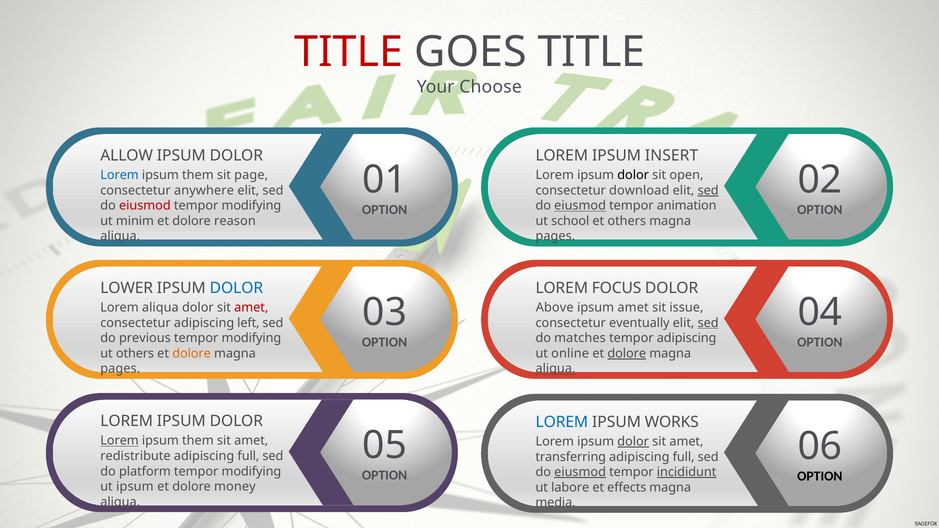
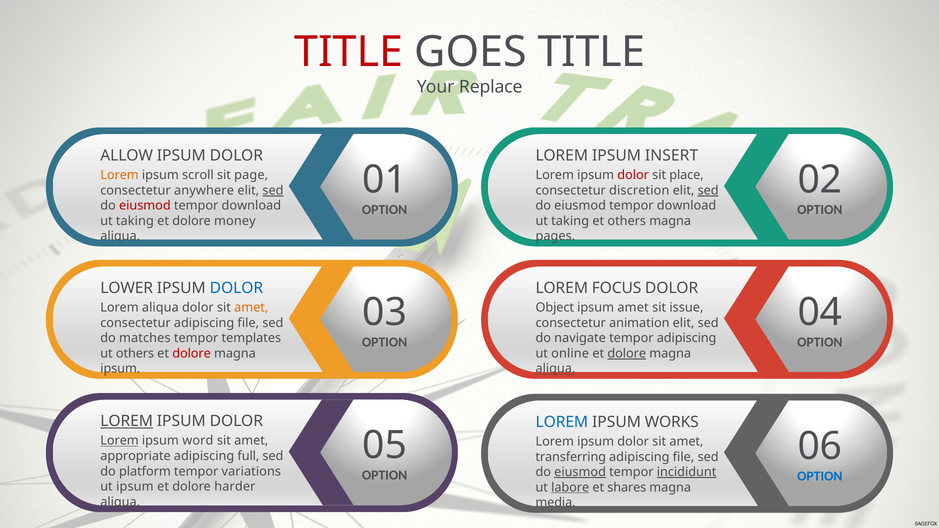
Choose: Choose -> Replace
Lorem at (120, 175) colour: blue -> orange
them at (198, 175): them -> scroll
dolor at (633, 175) colour: black -> red
open: open -> place
sed at (273, 190) underline: none -> present
download: download -> discretion
modifying at (251, 206): modifying -> download
eiusmod at (580, 206) underline: present -> none
animation at (687, 206): animation -> download
minim at (135, 221): minim -> taking
reason: reason -> money
school at (570, 221): school -> taking
amet at (251, 308) colour: red -> orange
Above: Above -> Object
consectetur adipiscing left: left -> file
eventually: eventually -> animation
sed at (708, 323) underline: present -> none
previous: previous -> matches
modifying at (251, 338): modifying -> templates
matches: matches -> navigate
dolore at (192, 354) colour: orange -> red
pages at (120, 369): pages -> ipsum
LOREM at (127, 421) underline: none -> present
them at (198, 441): them -> word
dolor at (633, 442) underline: present -> none
redistribute: redistribute -> appropriate
full at (684, 457): full -> file
modifying at (251, 471): modifying -> variations
OPTION at (820, 476) colour: black -> blue
money: money -> harder
labore underline: none -> present
effects: effects -> shares
